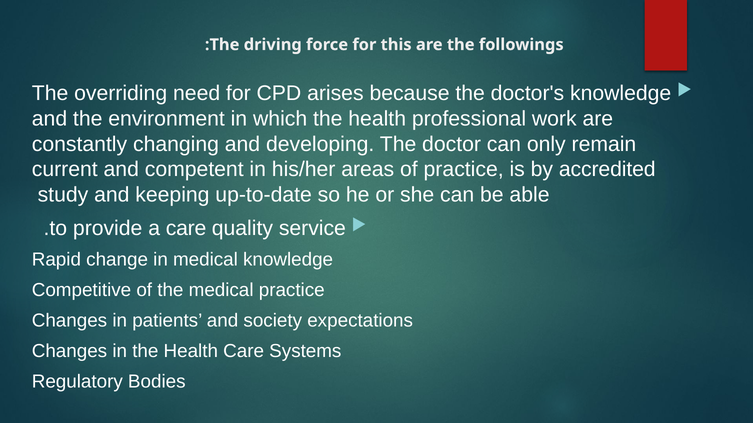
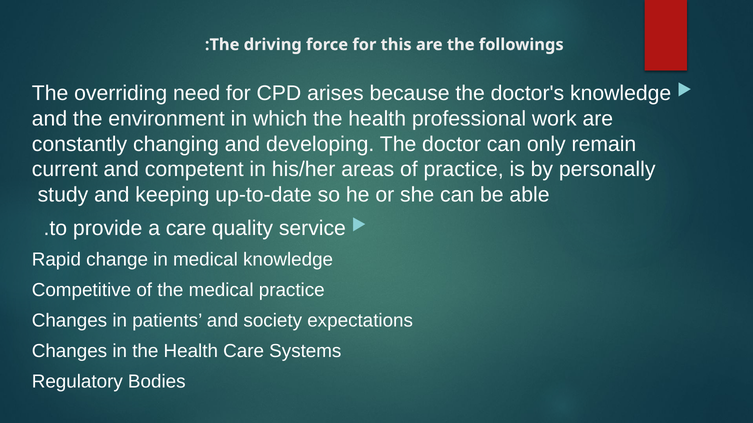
accredited: accredited -> personally
